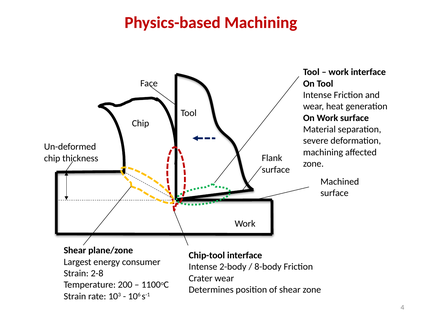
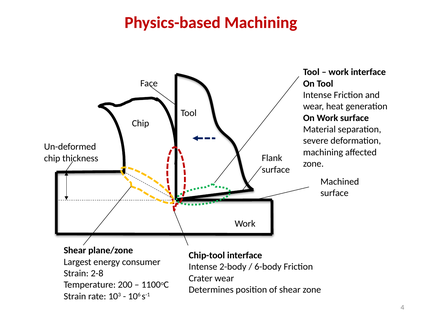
8-body: 8-body -> 6-body
